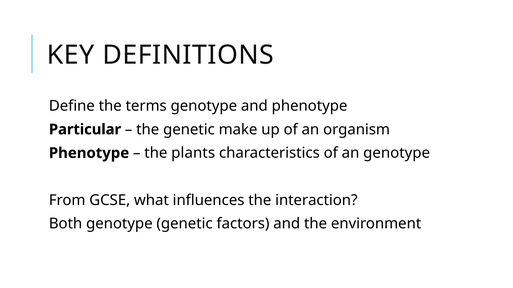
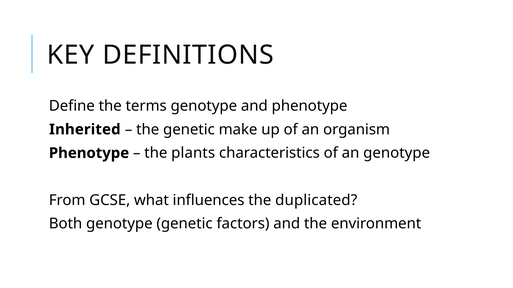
Particular: Particular -> Inherited
interaction: interaction -> duplicated
